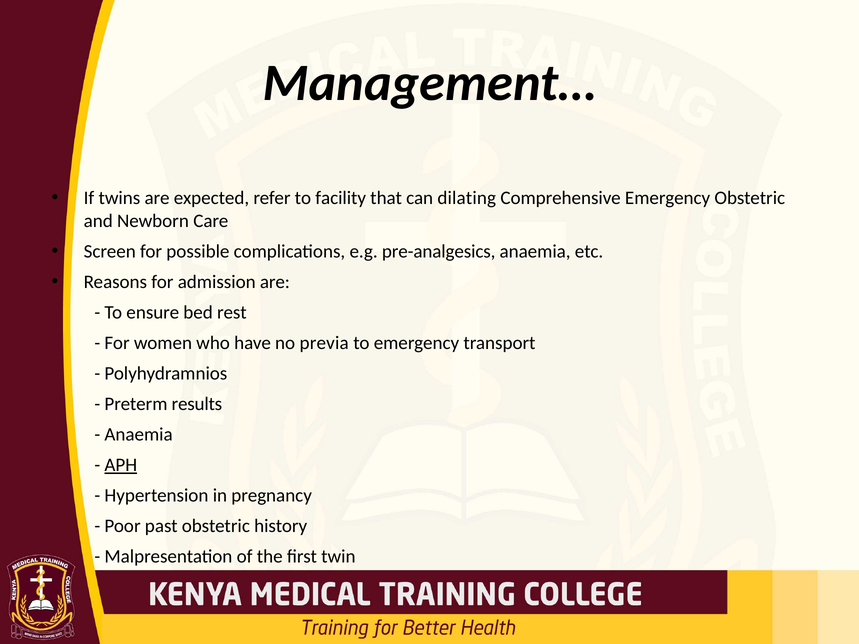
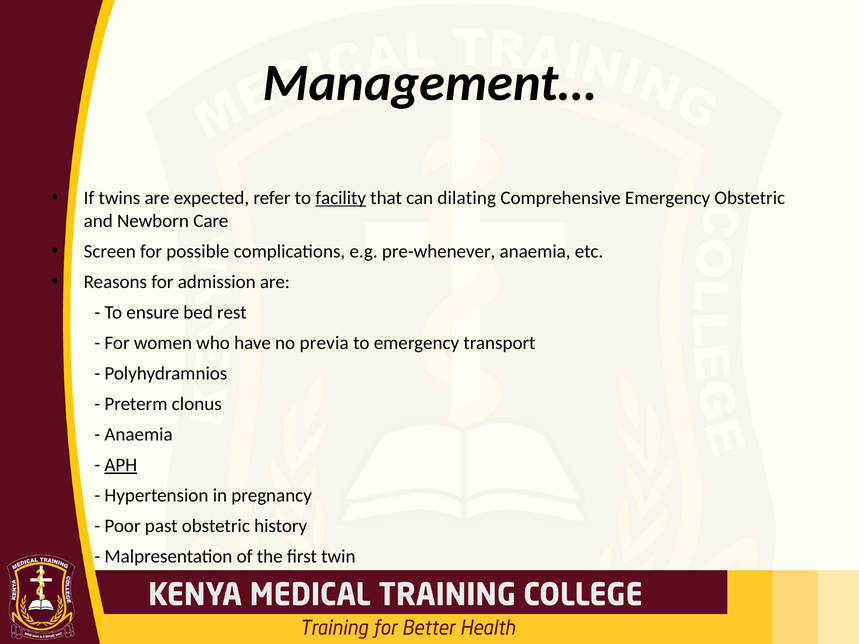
facility underline: none -> present
pre-analgesics: pre-analgesics -> pre-whenever
results: results -> clonus
